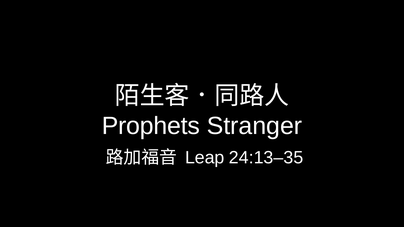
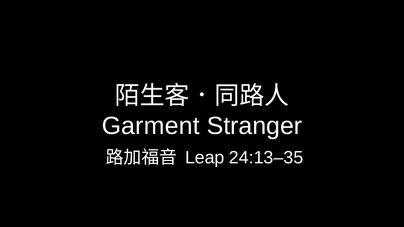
Prophets: Prophets -> Garment
